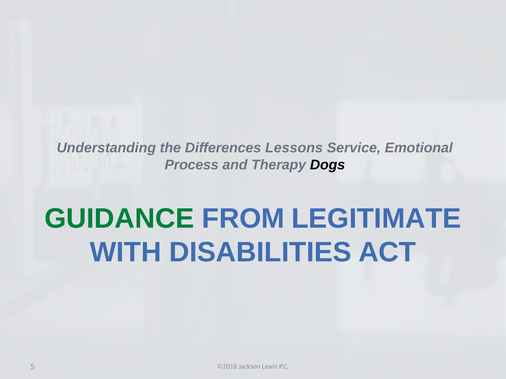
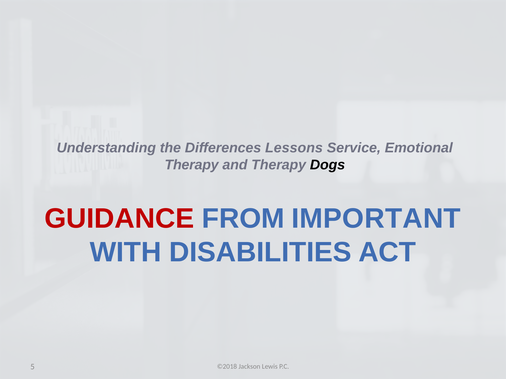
Process at (192, 165): Process -> Therapy
GUIDANCE colour: green -> red
LEGITIMATE: LEGITIMATE -> IMPORTANT
